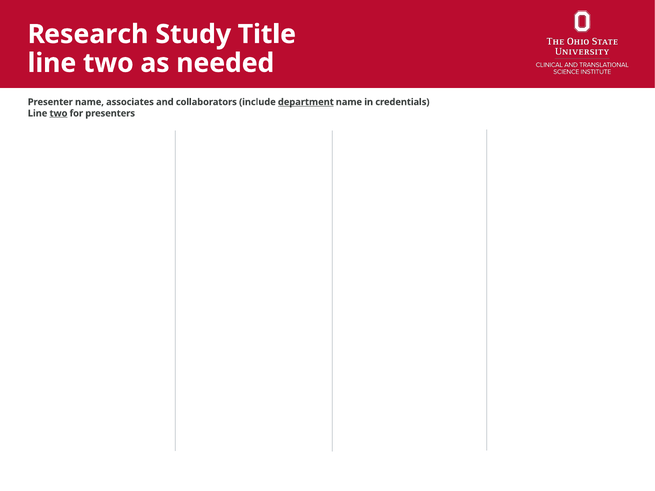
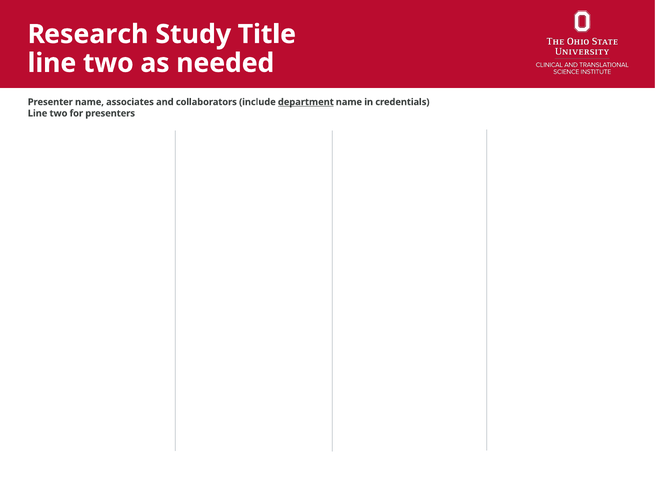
two at (59, 113) underline: present -> none
